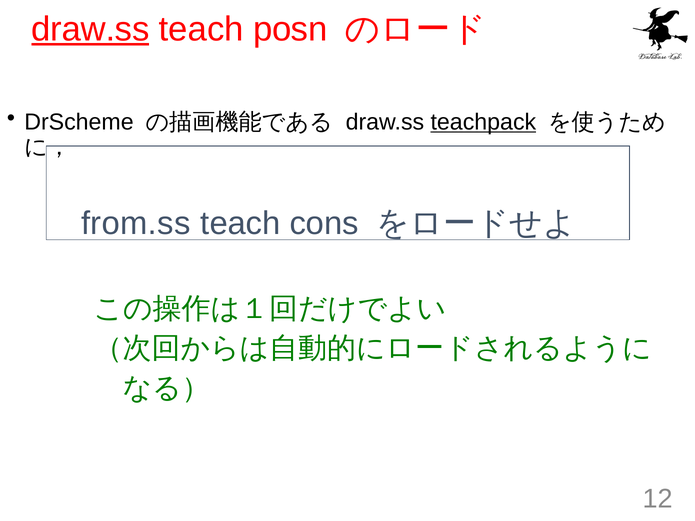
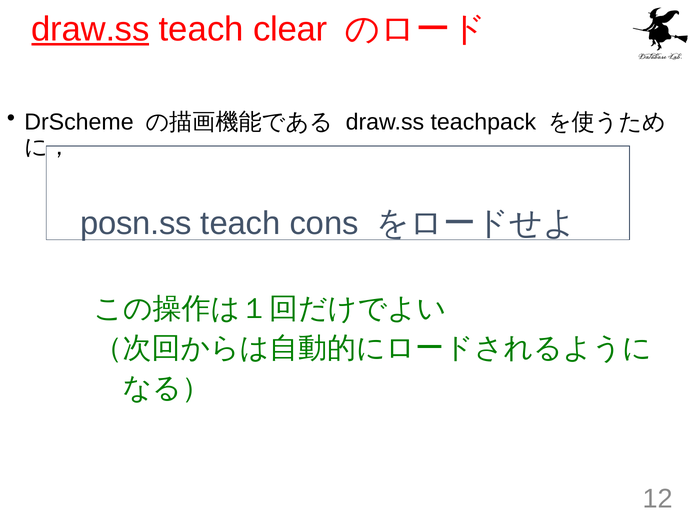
posn: posn -> clear
teachpack underline: present -> none
from.ss: from.ss -> posn.ss
